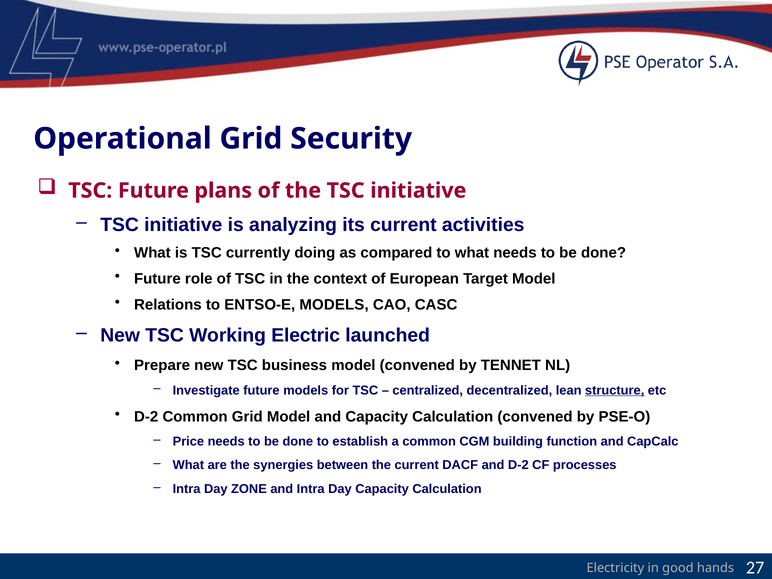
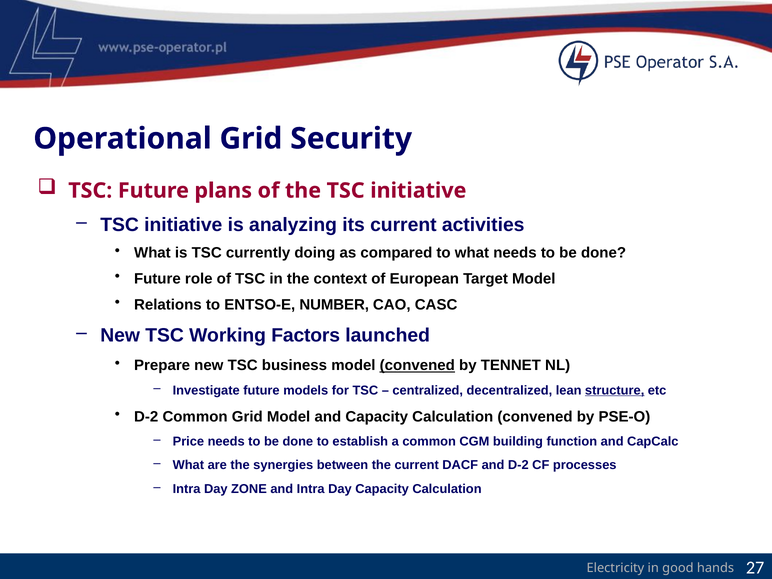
ENTSO-E MODELS: MODELS -> NUMBER
Electric: Electric -> Factors
convened at (417, 366) underline: none -> present
